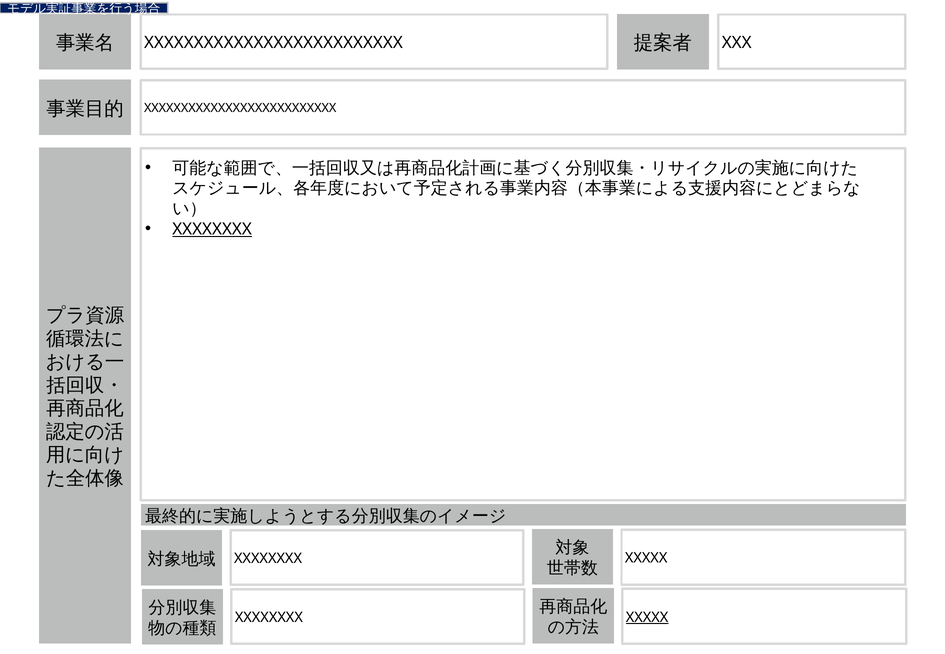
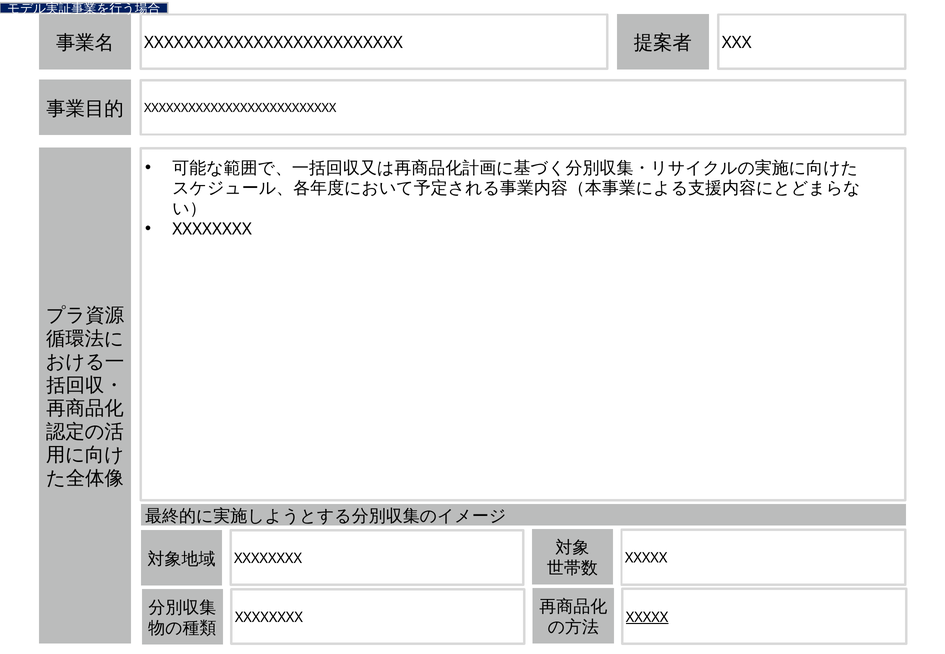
XXXXXXXX at (212, 229) underline: present -> none
